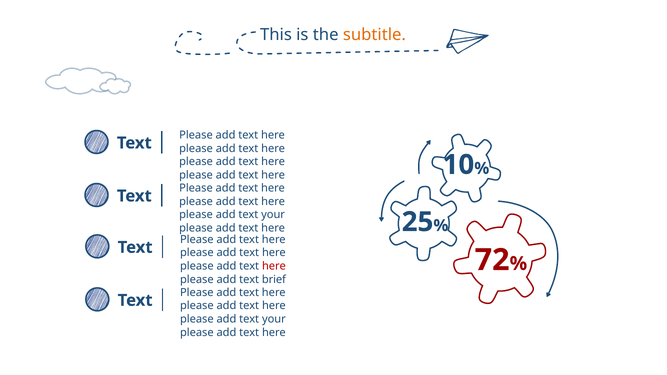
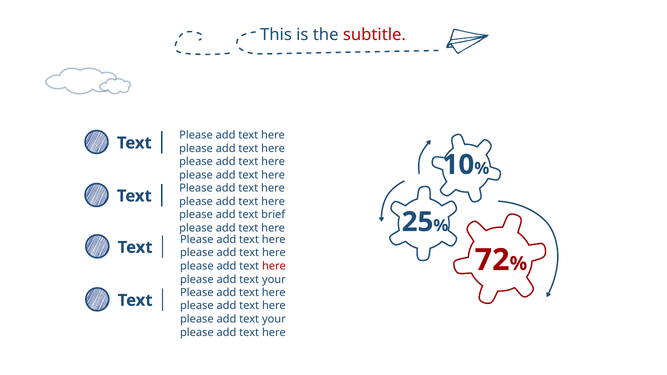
subtitle colour: orange -> red
your at (273, 215): your -> brief
brief at (274, 280): brief -> your
